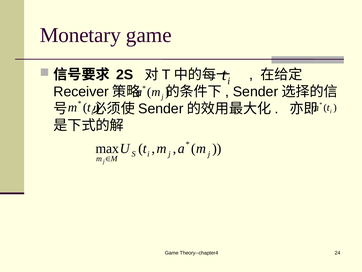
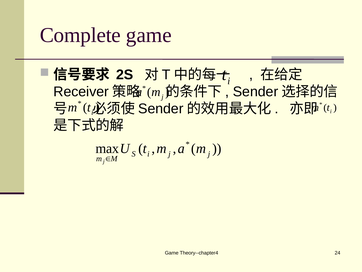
Monetary: Monetary -> Complete
